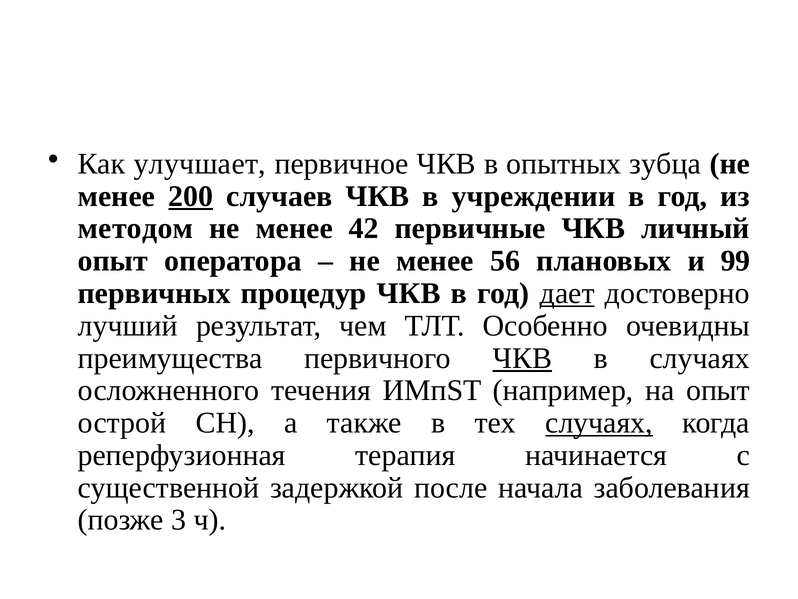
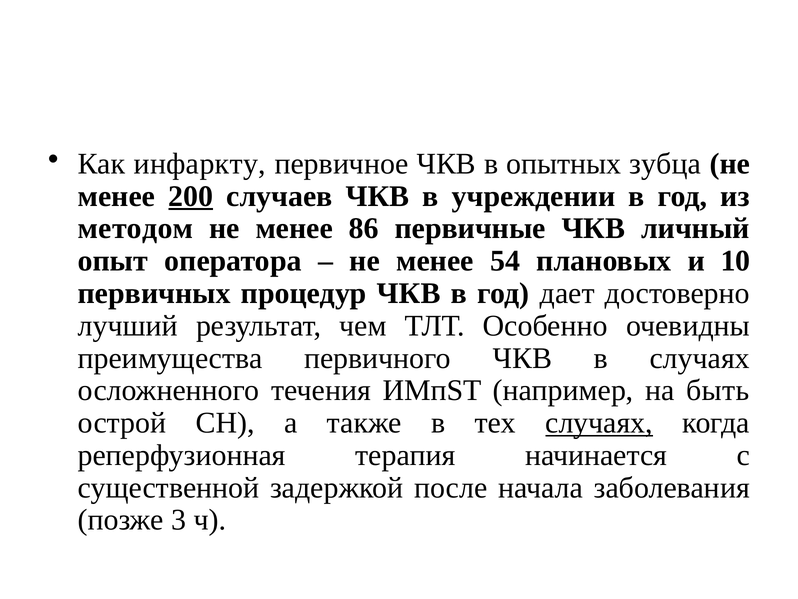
улучшает: улучшает -> инфаркту
42: 42 -> 86
56: 56 -> 54
99: 99 -> 10
дает underline: present -> none
ЧКВ at (522, 358) underline: present -> none
на опыт: опыт -> быть
